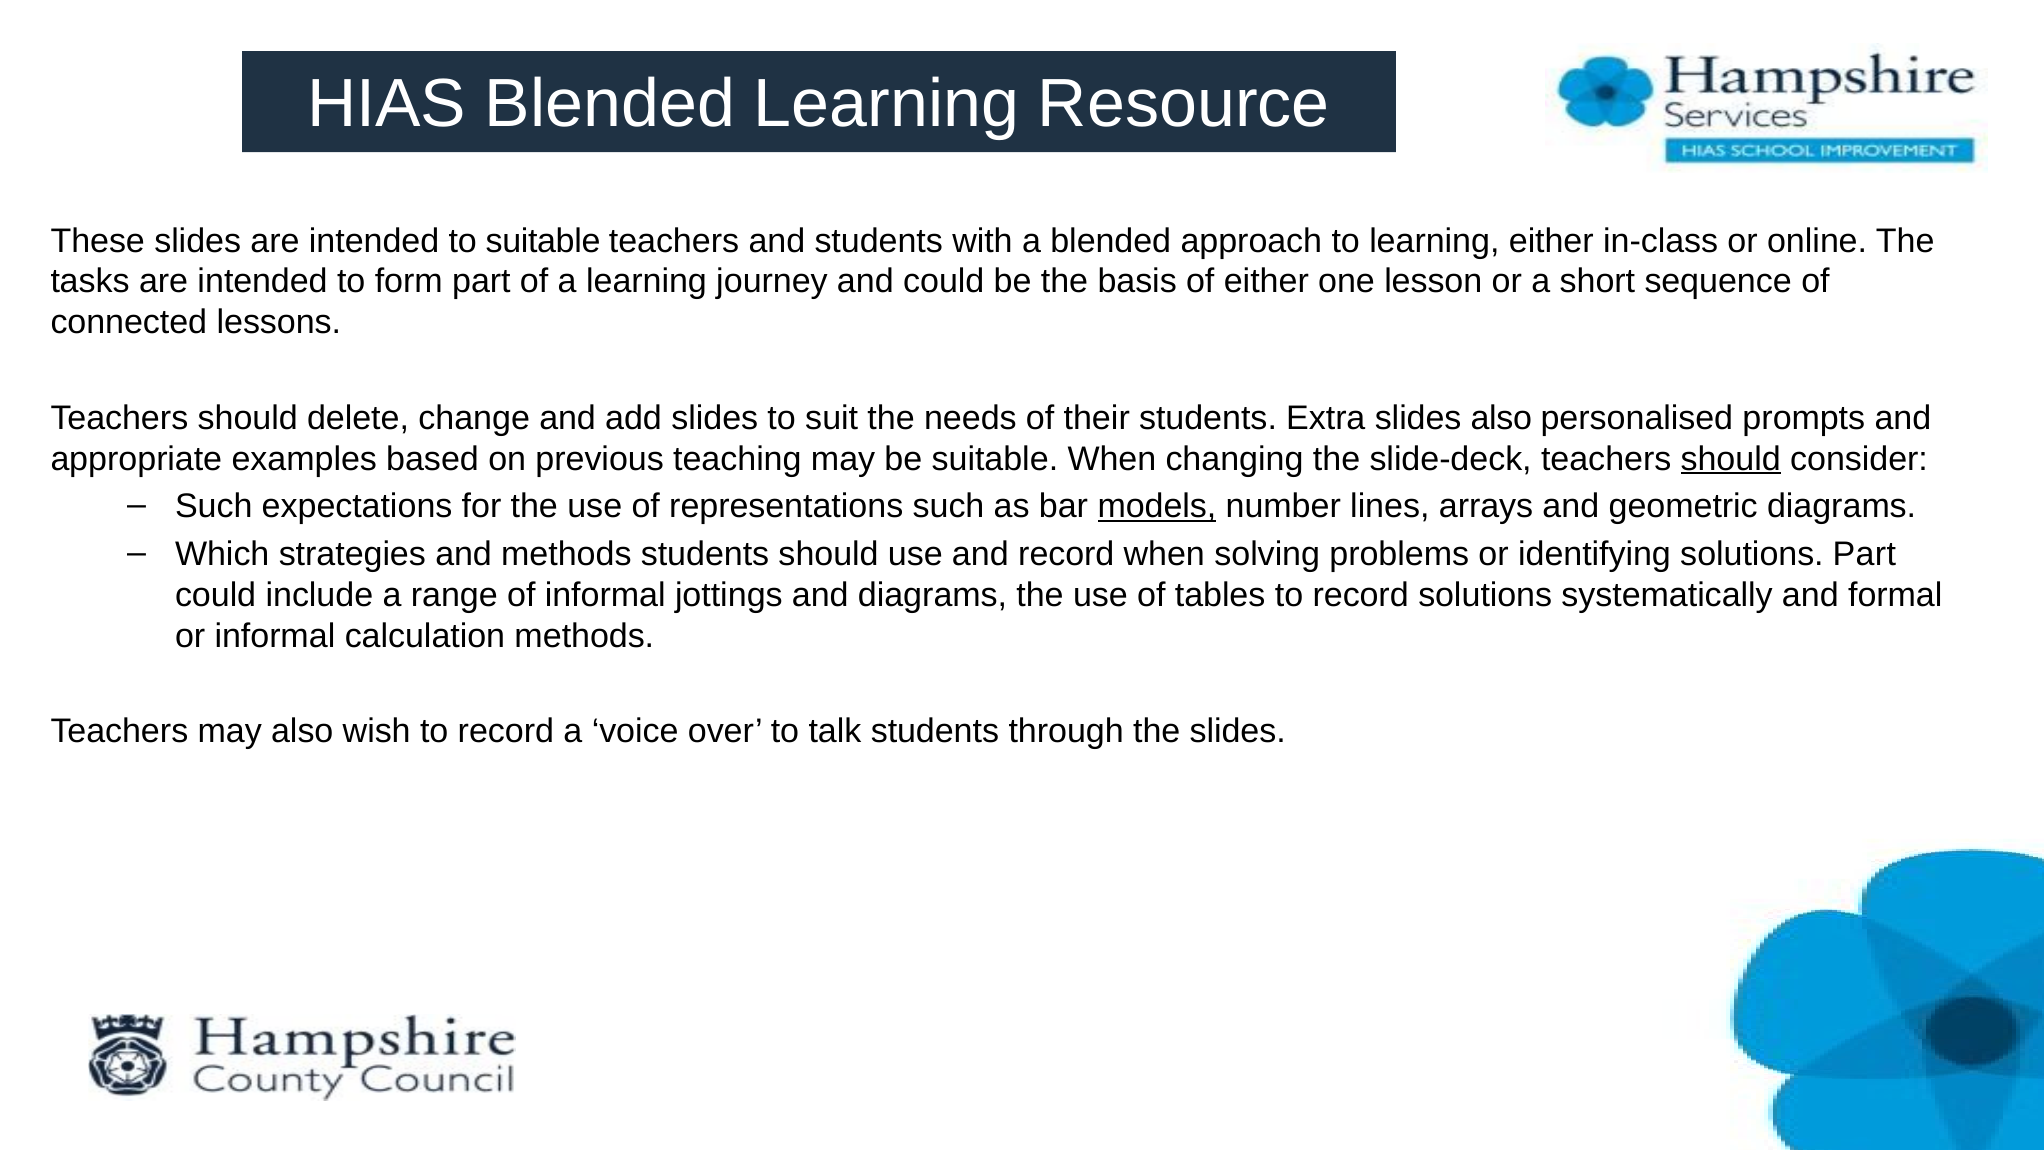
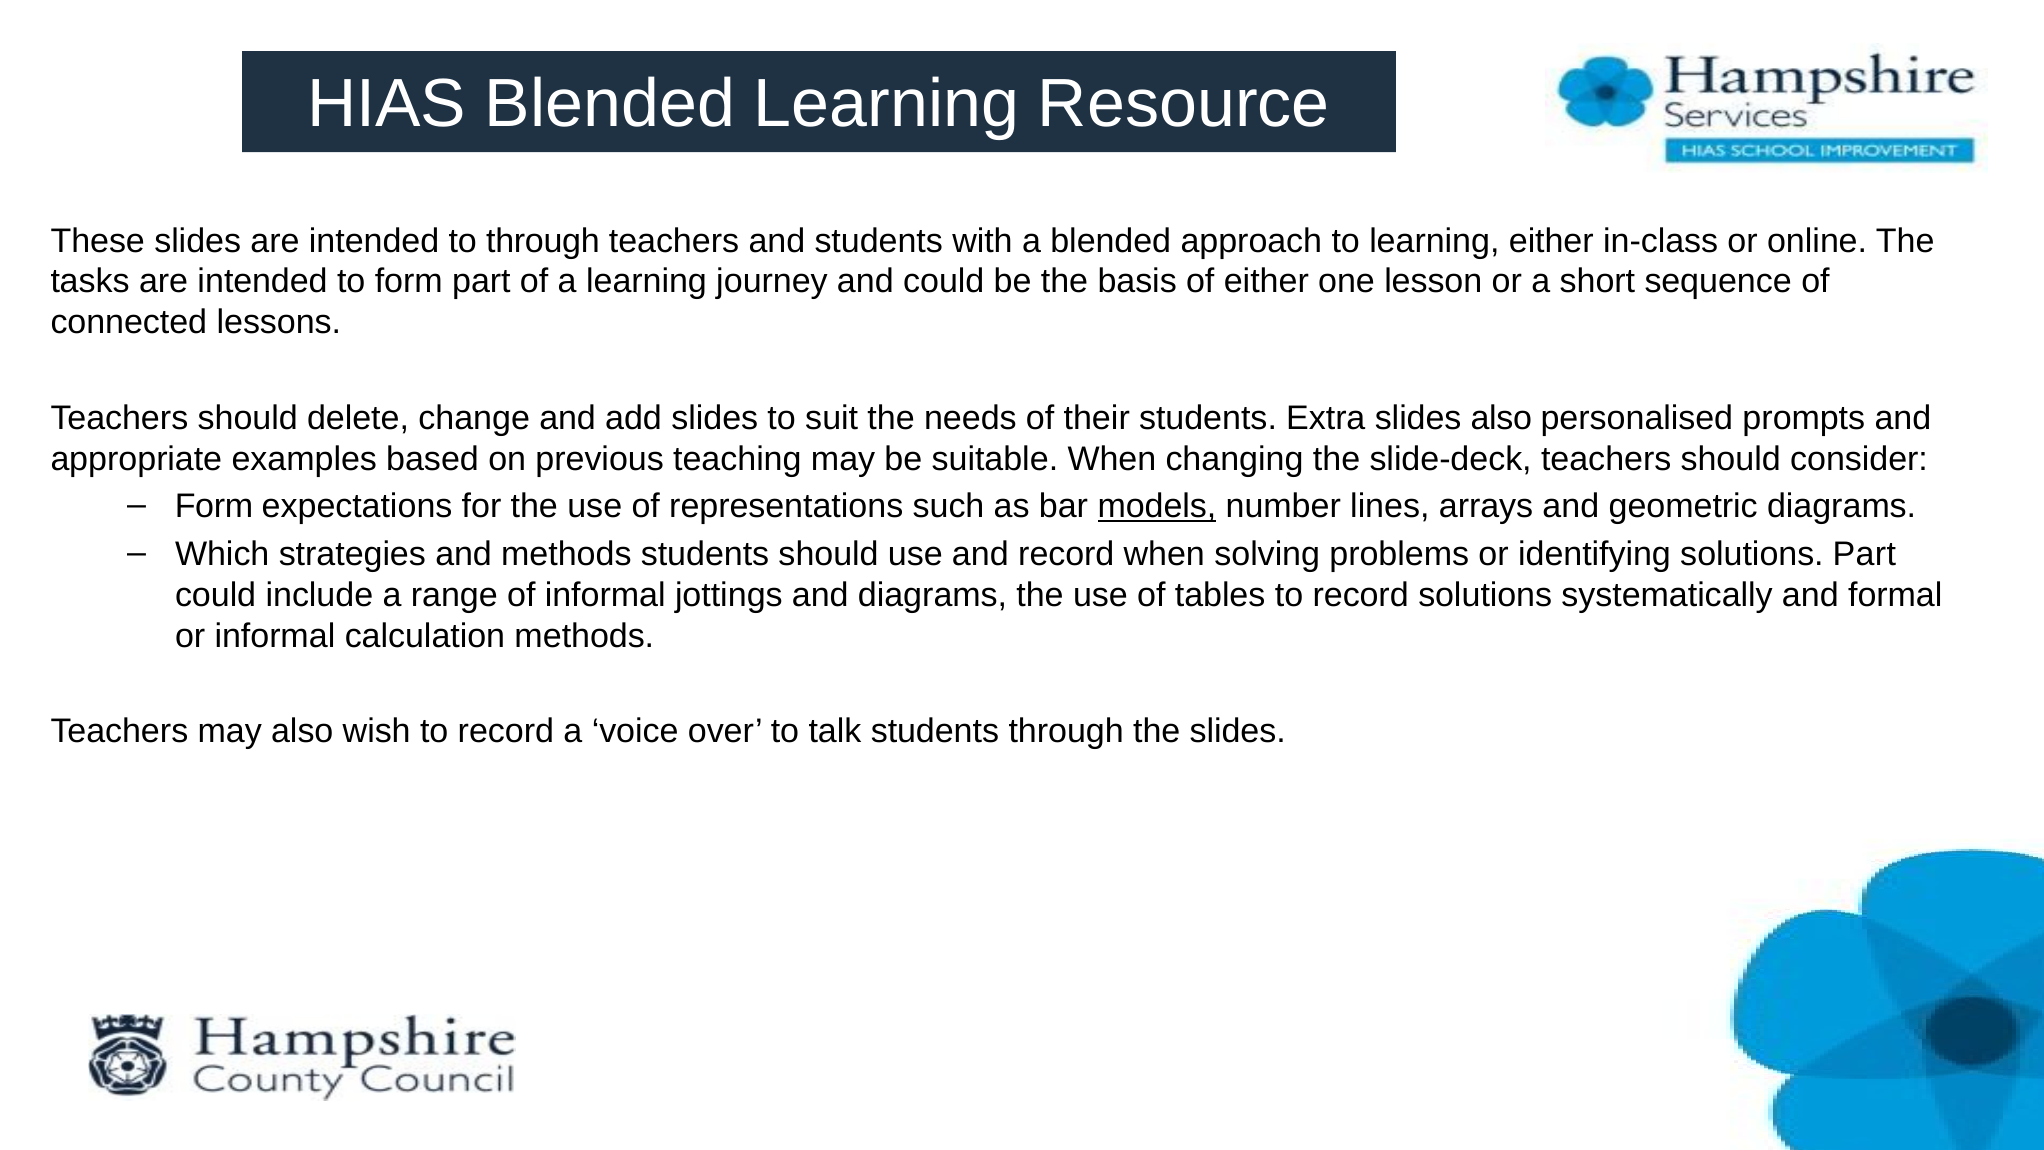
to suitable: suitable -> through
should at (1731, 459) underline: present -> none
Such at (214, 506): Such -> Form
